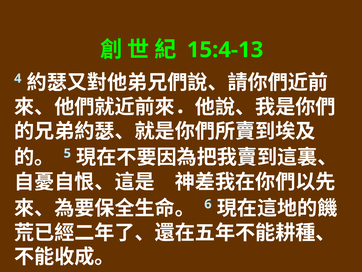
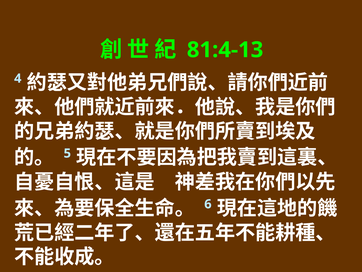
15:4-13: 15:4-13 -> 81:4-13
